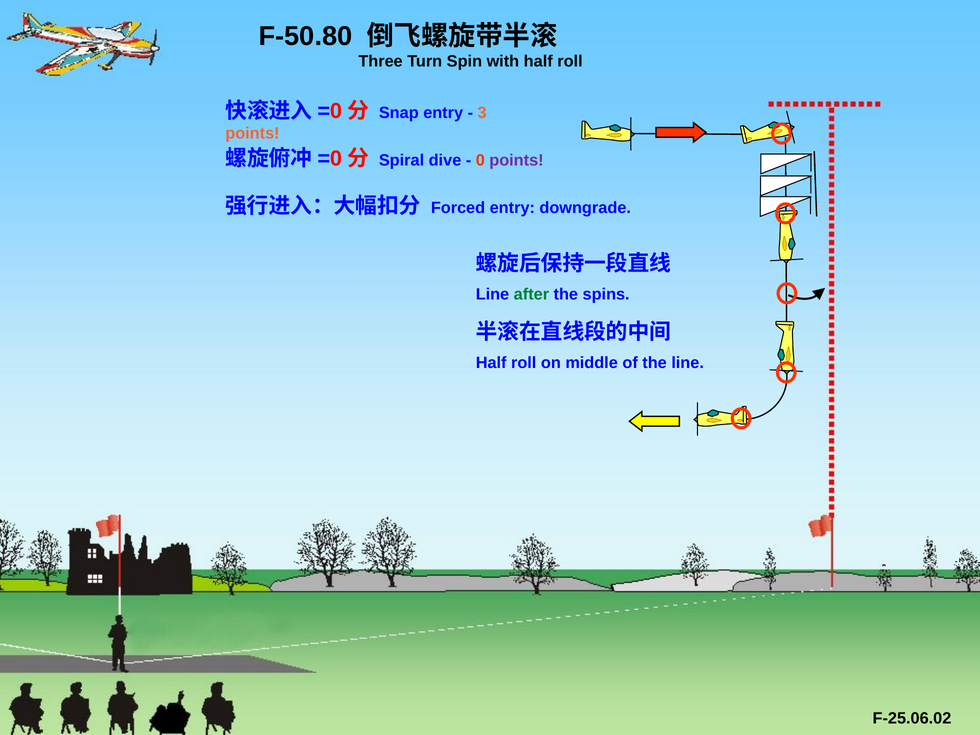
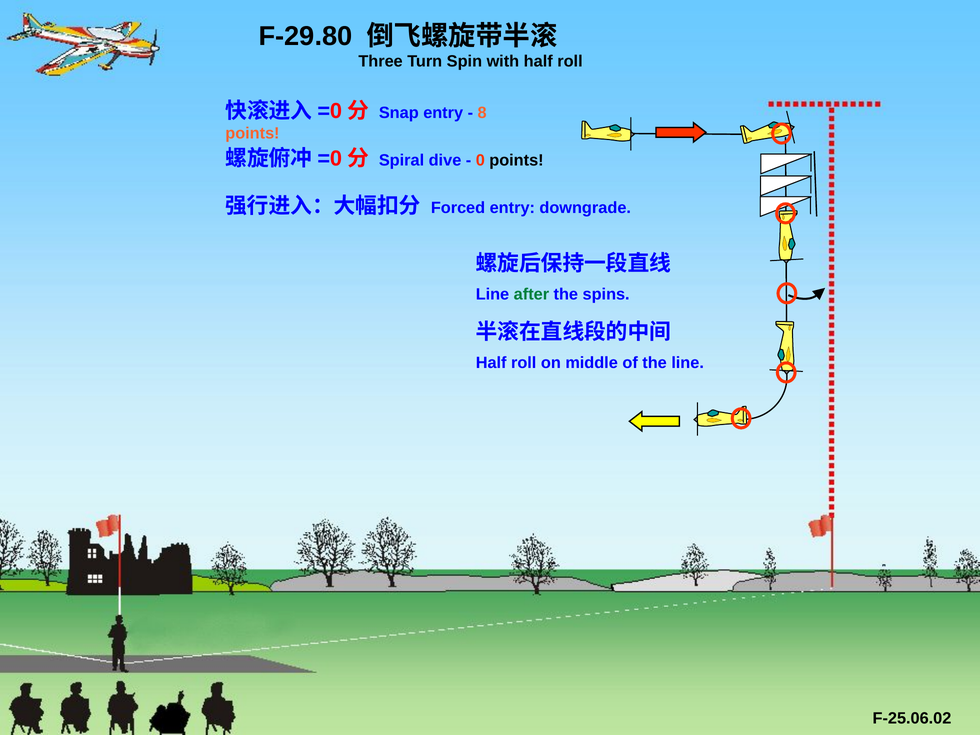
F-50.80: F-50.80 -> F-29.80
3: 3 -> 8
points at (516, 160) colour: purple -> black
